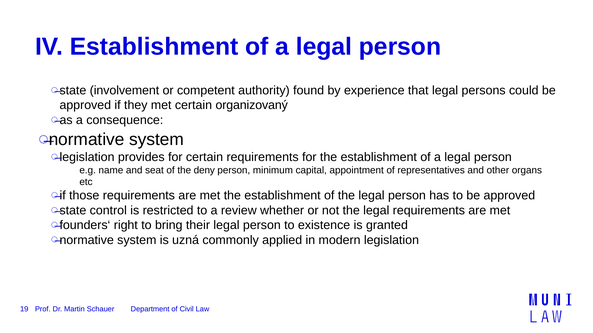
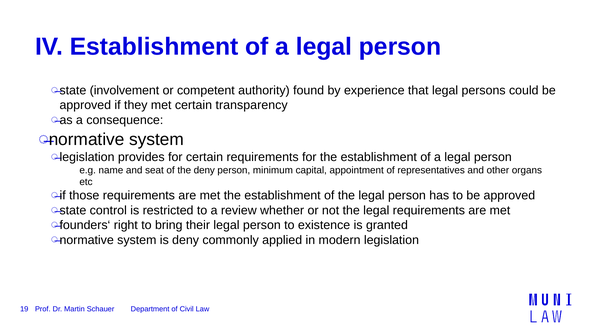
organizovaný: organizovaný -> transparency
is uzná: uzná -> deny
